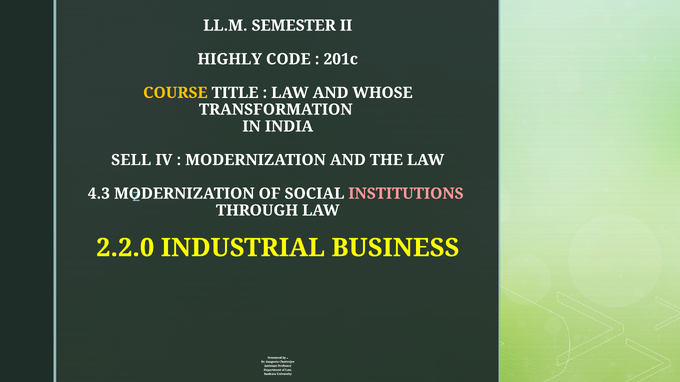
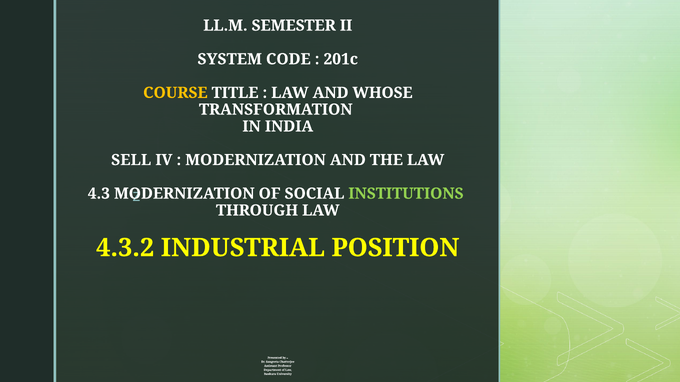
HIGHLY: HIGHLY -> SYSTEM
INSTITUTIONS colour: pink -> light green
2.2.0: 2.2.0 -> 4.3.2
BUSINESS: BUSINESS -> POSITION
